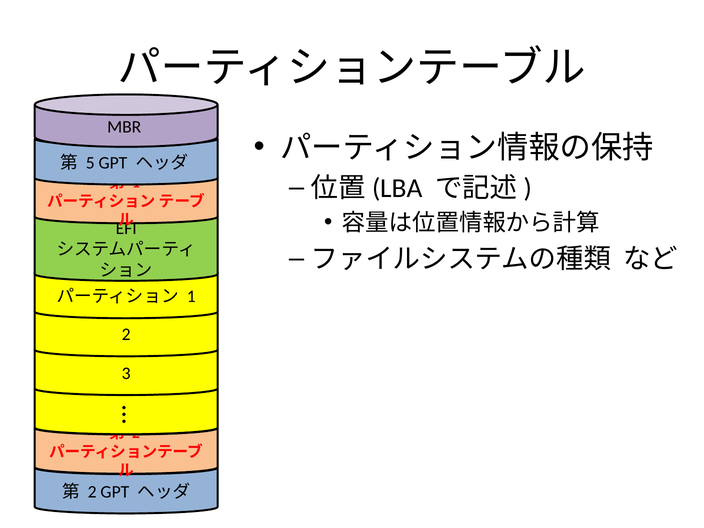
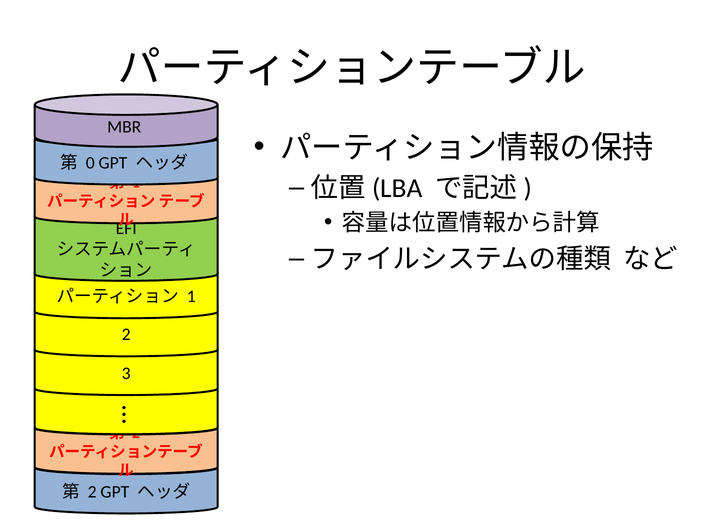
5: 5 -> 0
